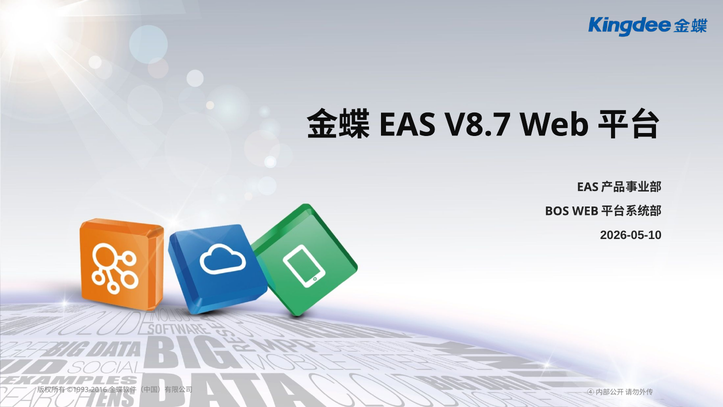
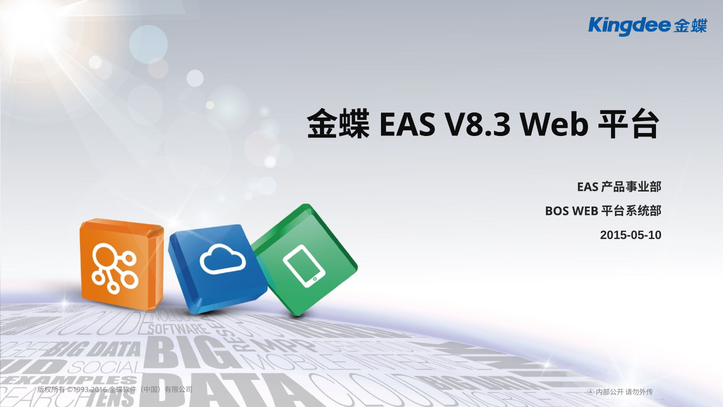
V8.7: V8.7 -> V8.3
2026-05-10: 2026-05-10 -> 2015-05-10
